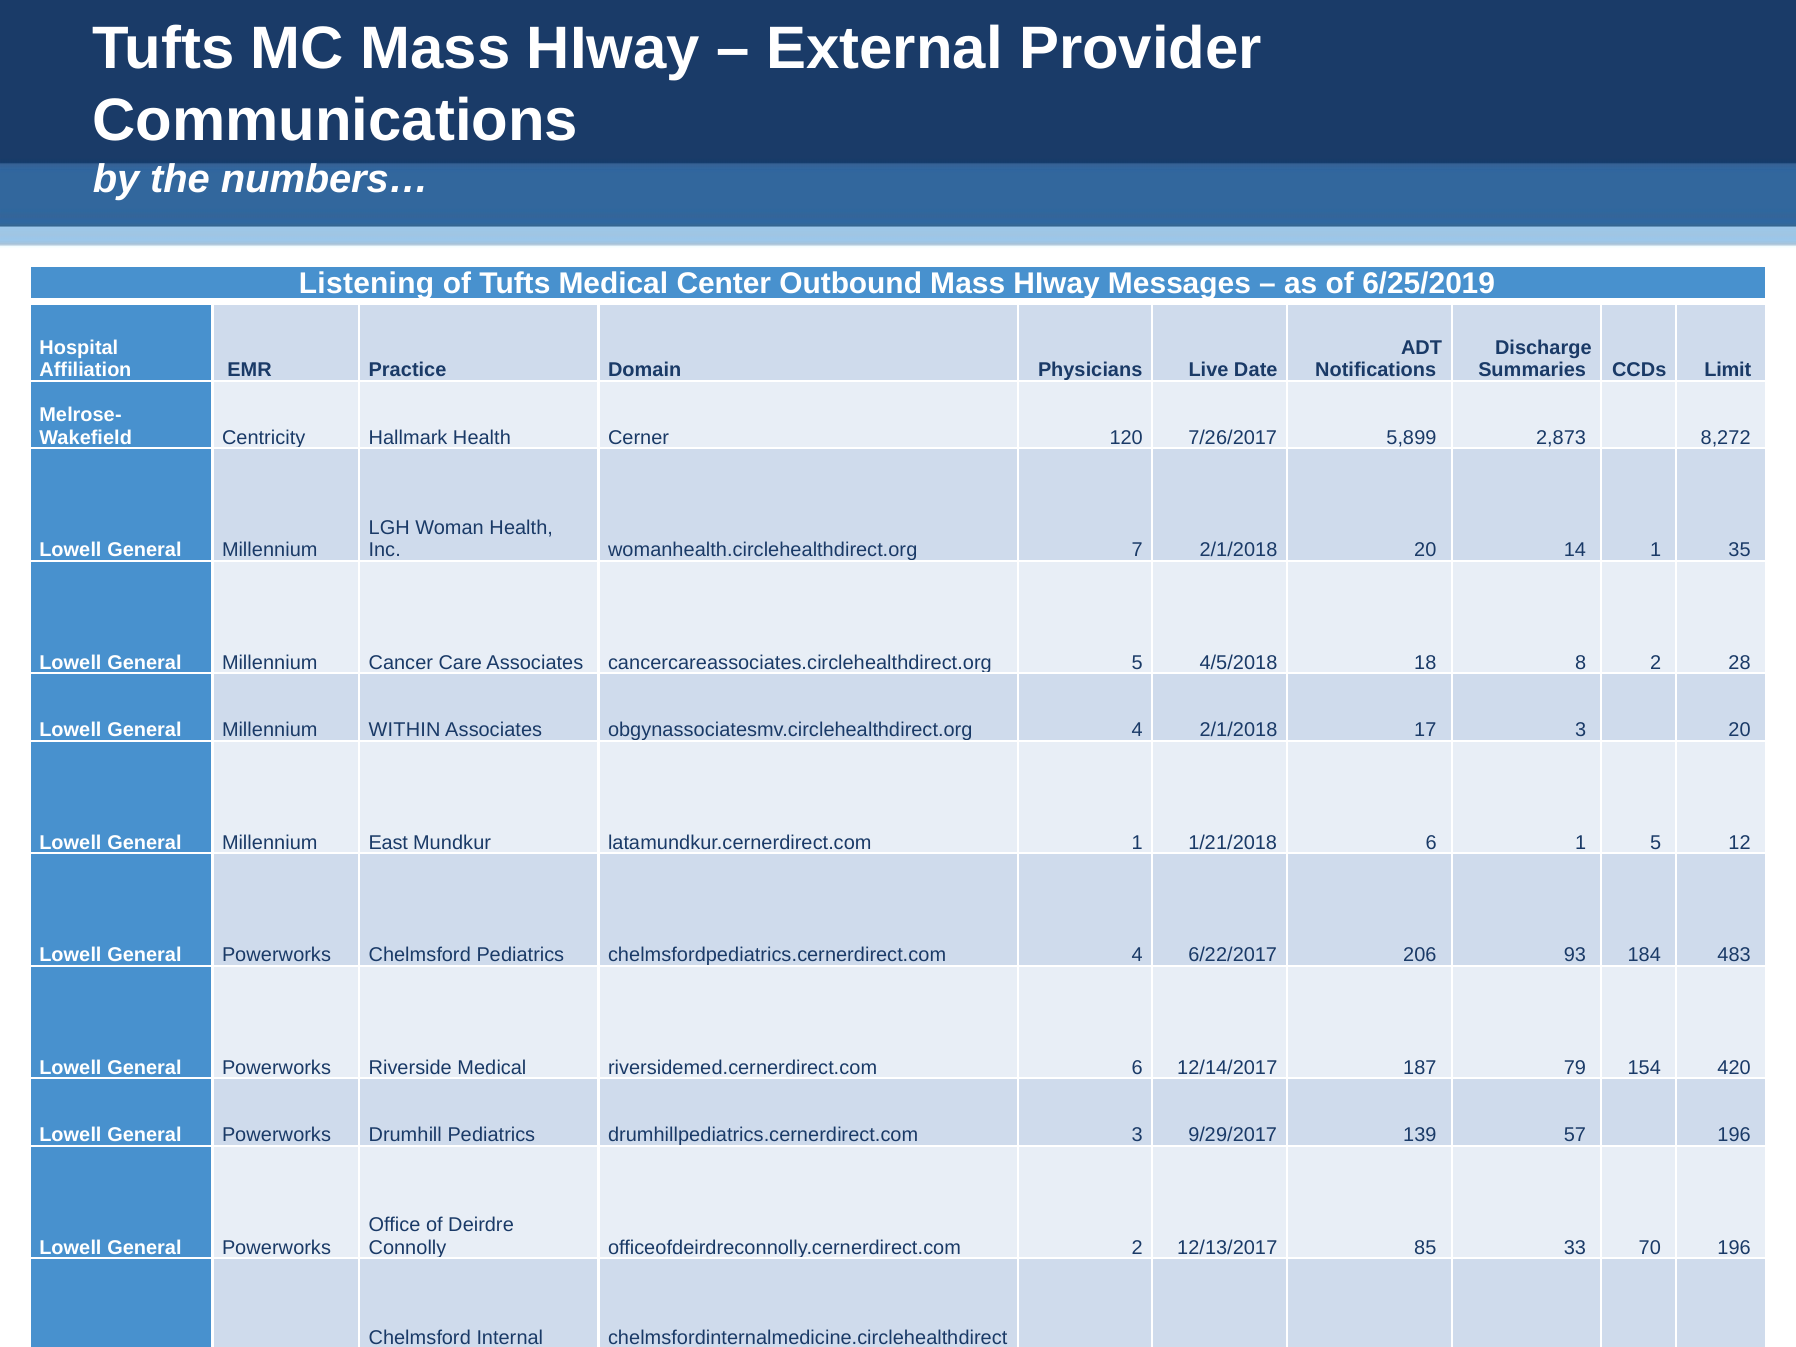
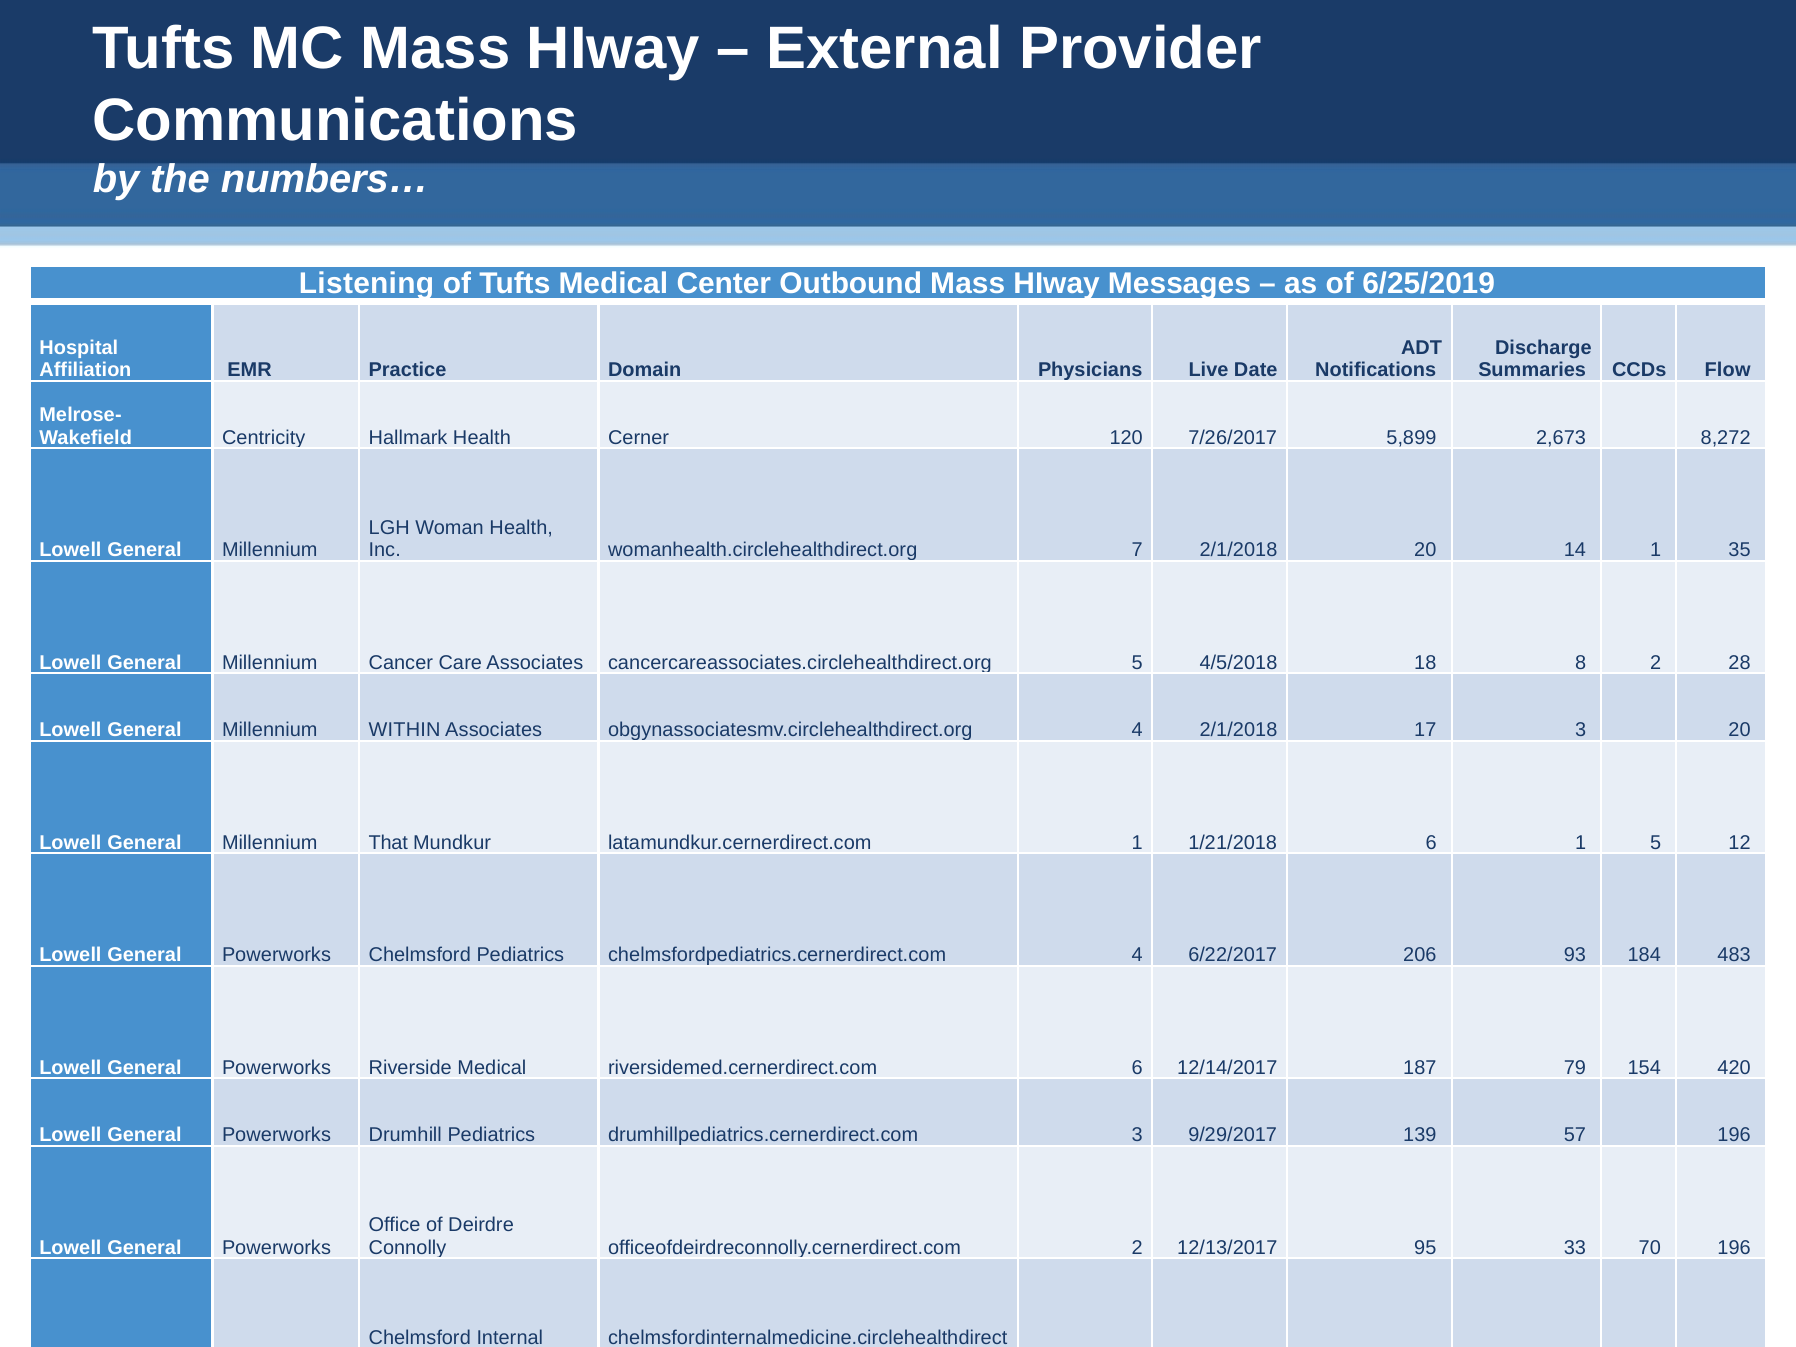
Limit: Limit -> Flow
2,873: 2,873 -> 2,673
East: East -> That
85: 85 -> 95
